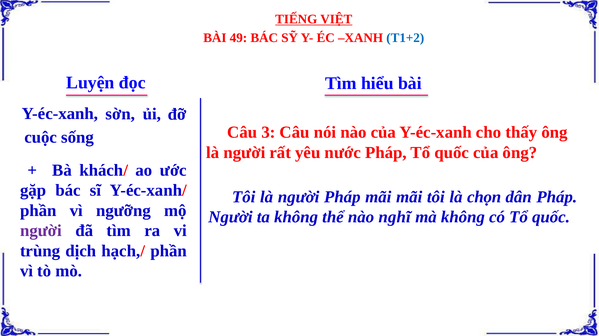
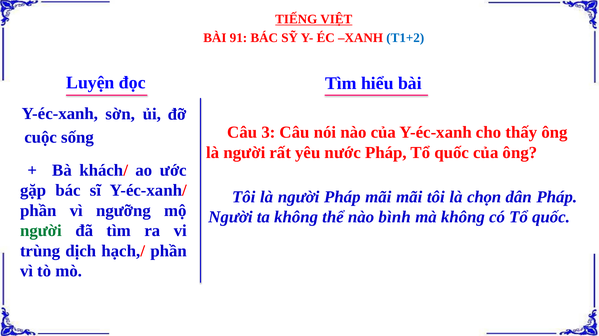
49: 49 -> 91
nghĩ: nghĩ -> bình
người at (41, 231) colour: purple -> green
